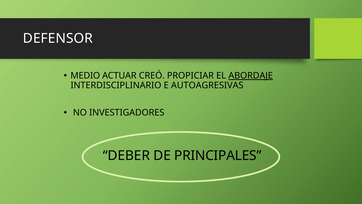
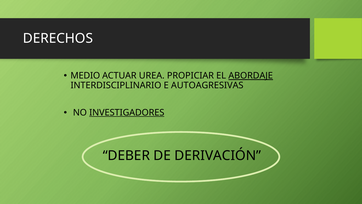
DEFENSOR: DEFENSOR -> DERECHOS
CREÓ: CREÓ -> UREA
INVESTIGADORES underline: none -> present
PRINCIPALES: PRINCIPALES -> DERIVACIÓN
